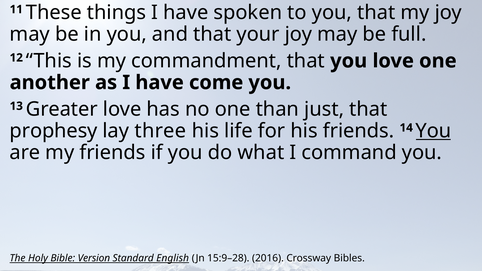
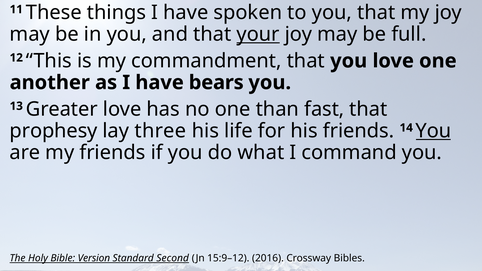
your underline: none -> present
come: come -> bears
just: just -> fast
English: English -> Second
15:9–28: 15:9–28 -> 15:9–12
